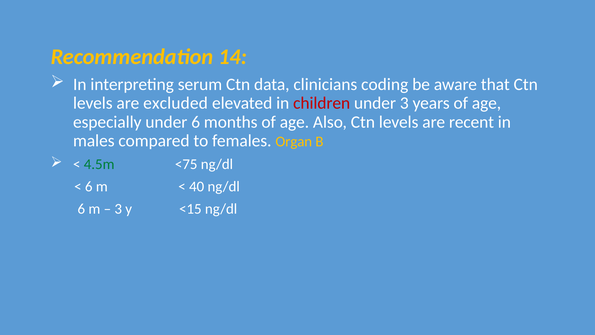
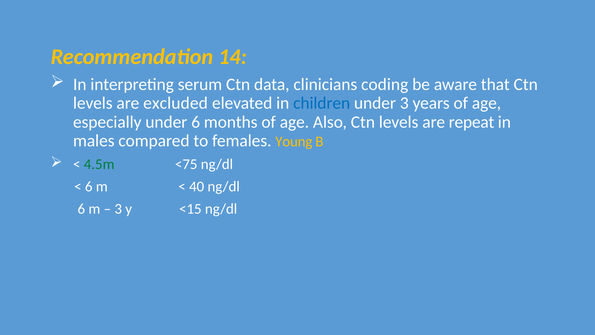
children colour: red -> blue
recent: recent -> repeat
Organ: Organ -> Young
